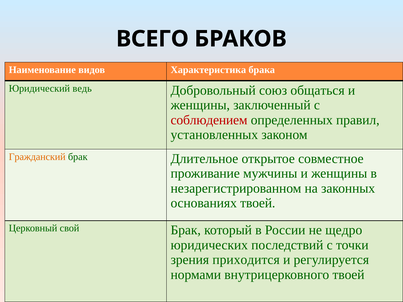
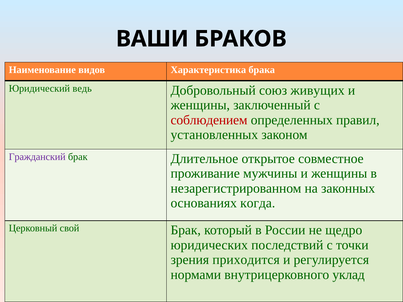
ВСЕГО: ВСЕГО -> ВАШИ
общаться: общаться -> живущих
Гражданский colour: orange -> purple
основаниях твоей: твоей -> когда
внутрицерковного твоей: твоей -> уклад
